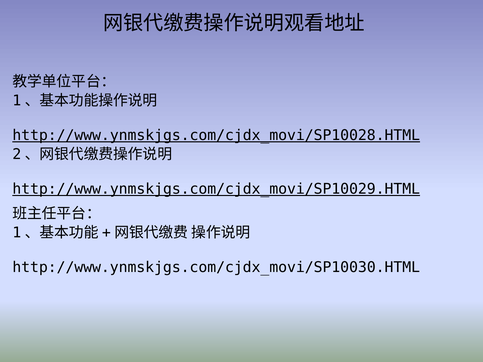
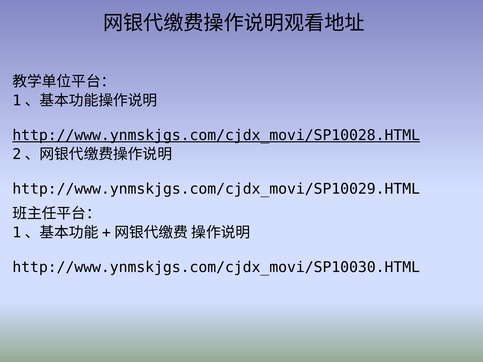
http://www.ynmskjgs.com/cjdx_movi/SP10029.HTML underline: present -> none
